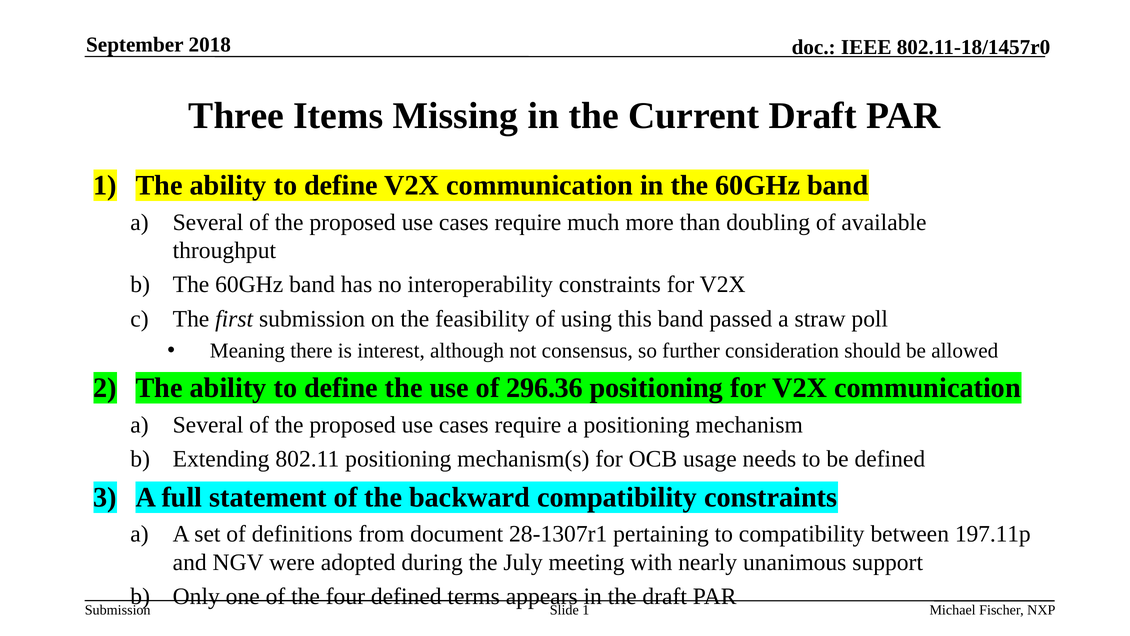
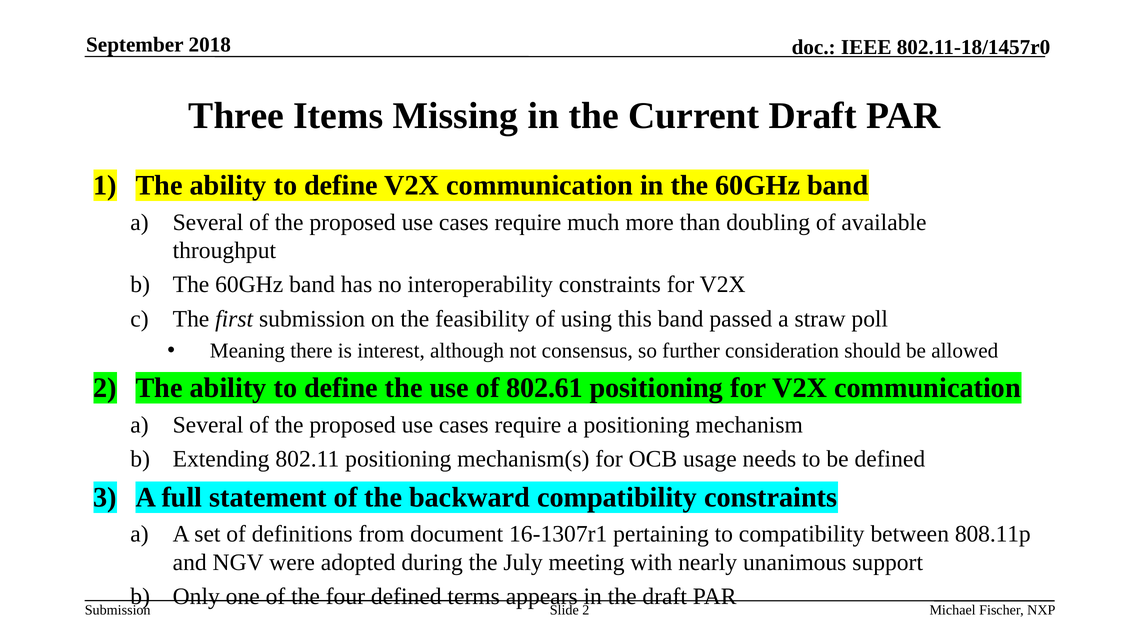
296.36: 296.36 -> 802.61
28-1307r1: 28-1307r1 -> 16-1307r1
197.11p: 197.11p -> 808.11p
1 at (586, 610): 1 -> 2
